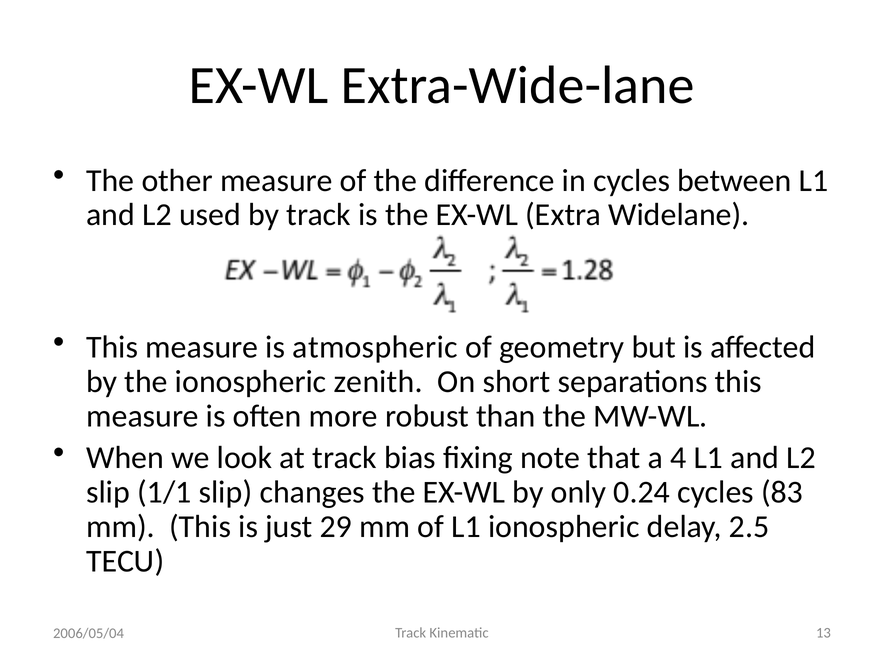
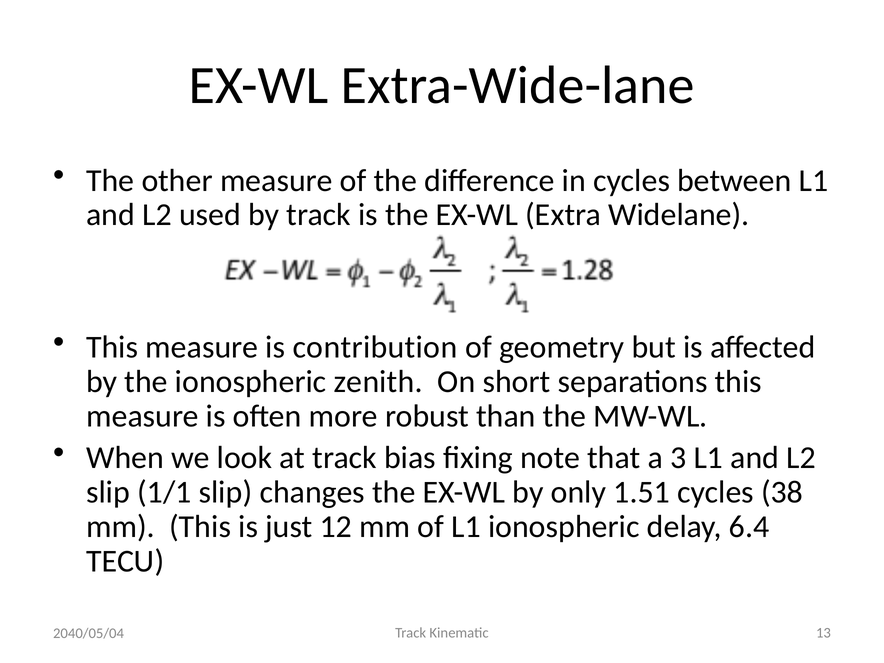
atmospheric: atmospheric -> contribution
4: 4 -> 3
0.24: 0.24 -> 1.51
83: 83 -> 38
29: 29 -> 12
2.5: 2.5 -> 6.4
2006/05/04: 2006/05/04 -> 2040/05/04
